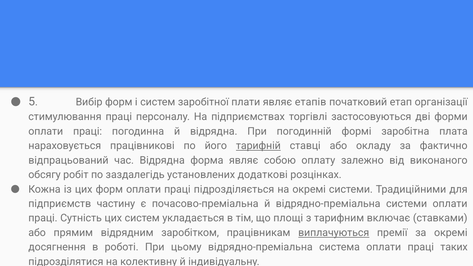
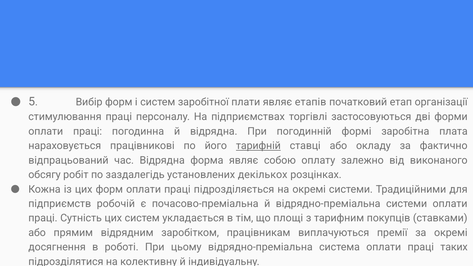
додаткові: додаткові -> декількох
частину: частину -> робочій
включає: включає -> покупців
виплачуються underline: present -> none
